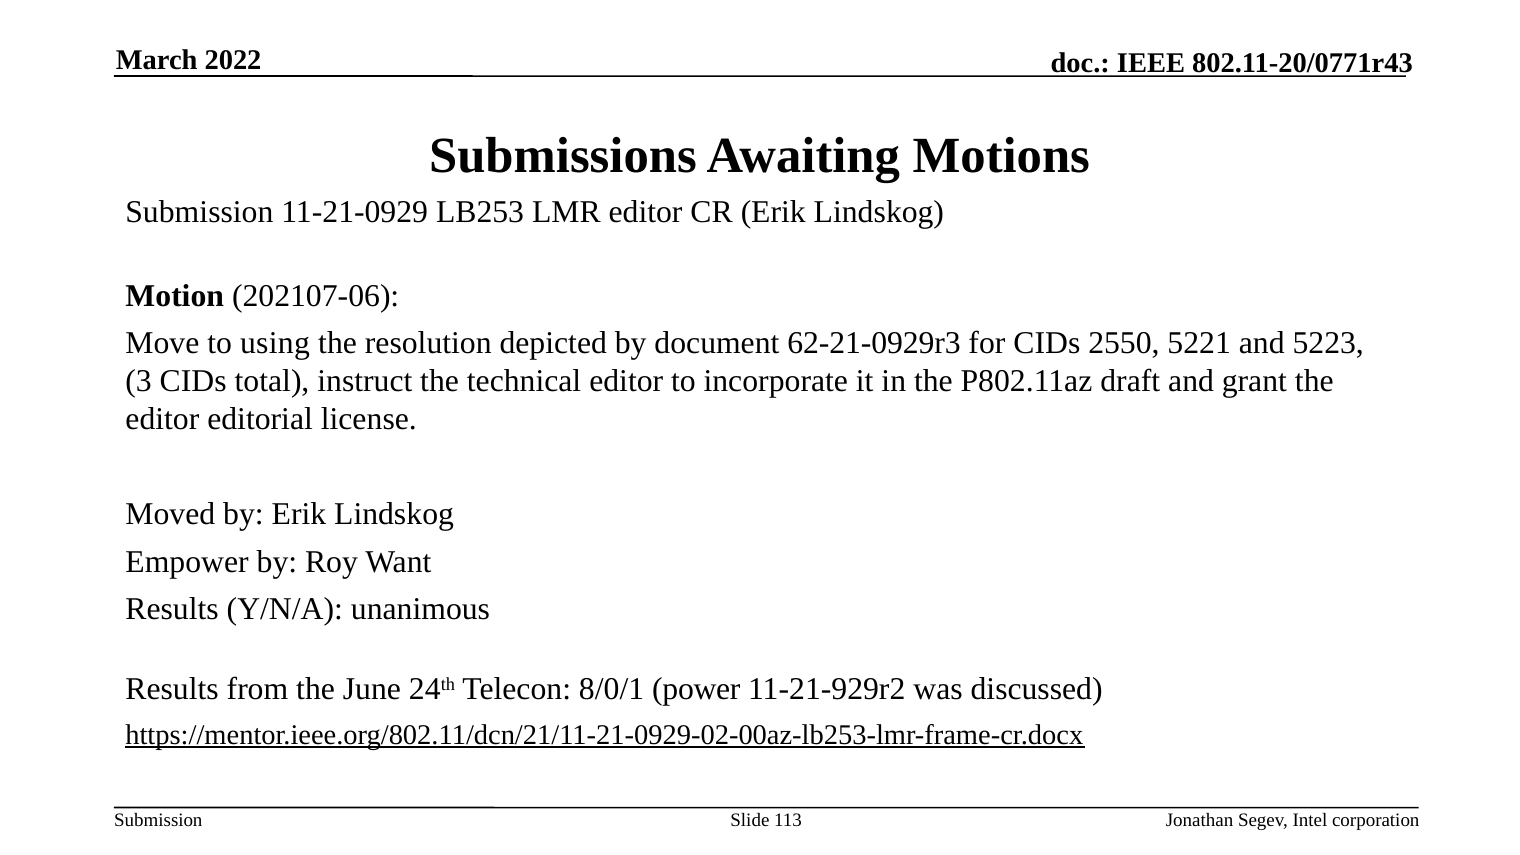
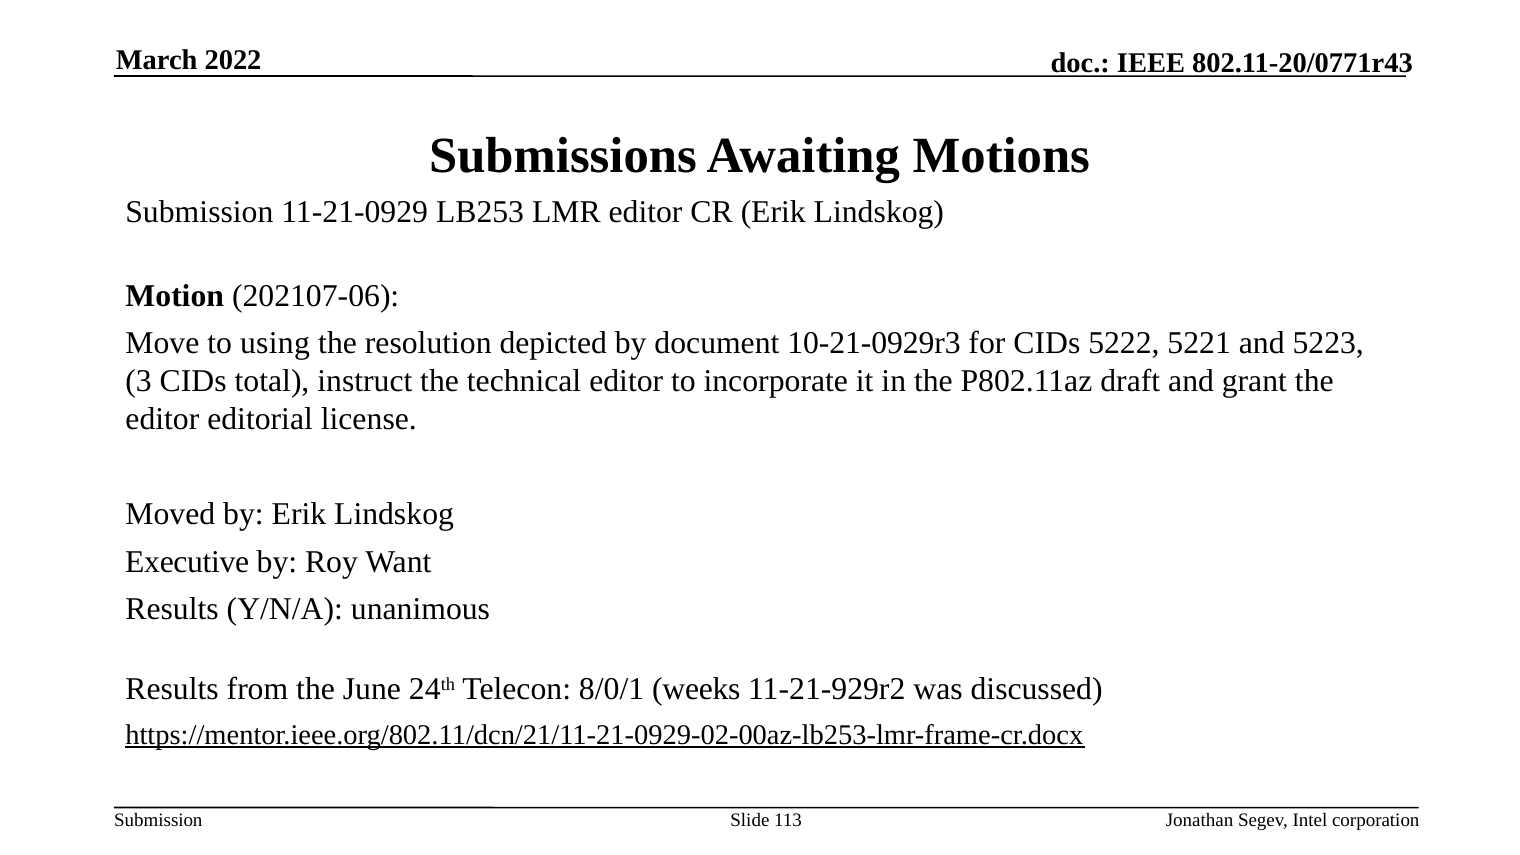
62-21-0929r3: 62-21-0929r3 -> 10-21-0929r3
2550: 2550 -> 5222
Empower: Empower -> Executive
power: power -> weeks
